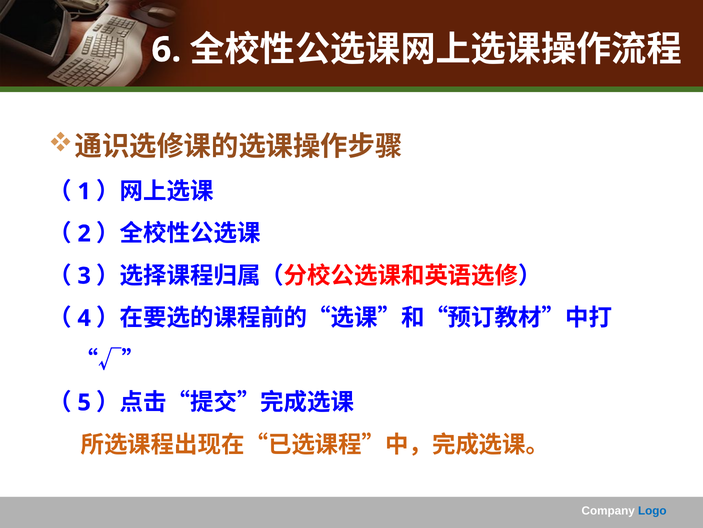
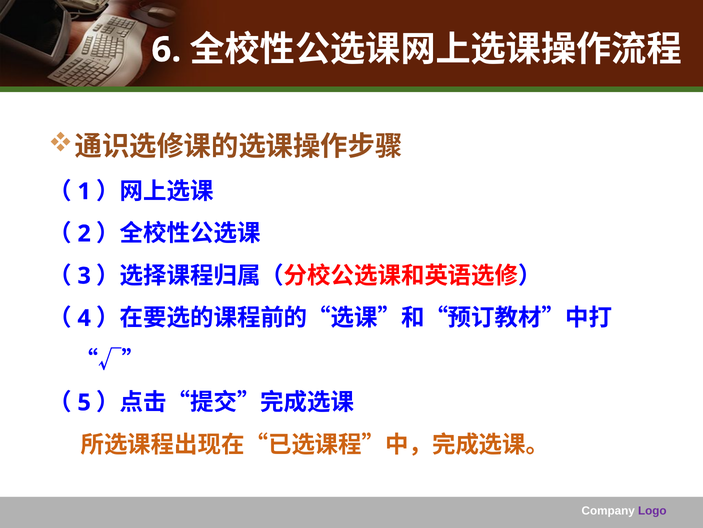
Logo colour: blue -> purple
